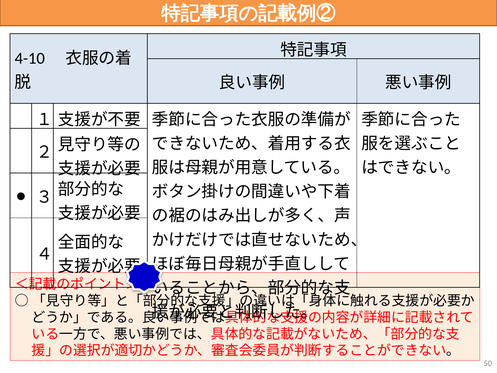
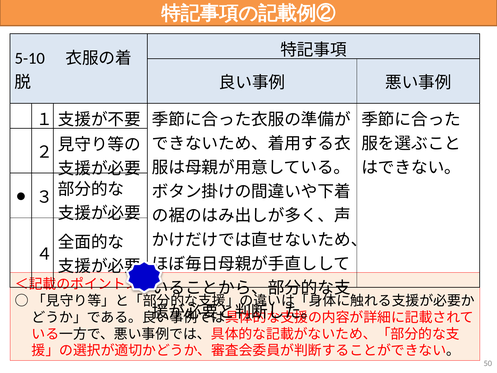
4-10: 4-10 -> 5-10
